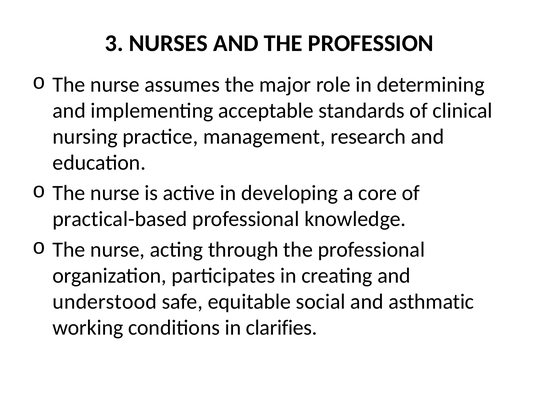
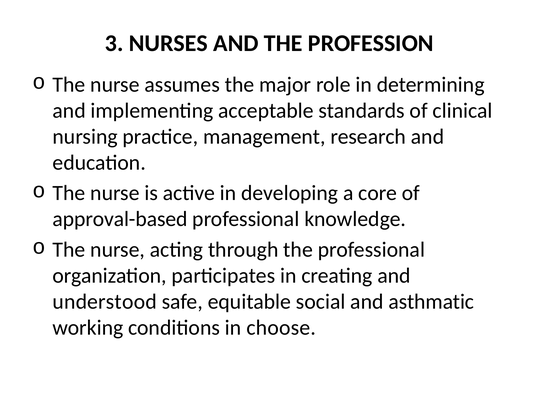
practical-based: practical-based -> approval-based
clarifies: clarifies -> choose
